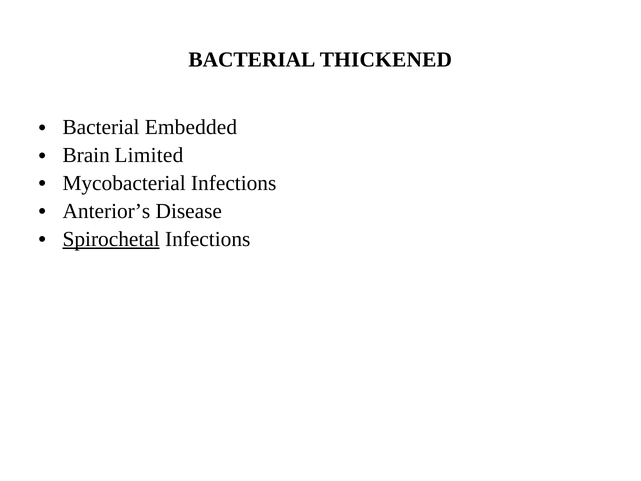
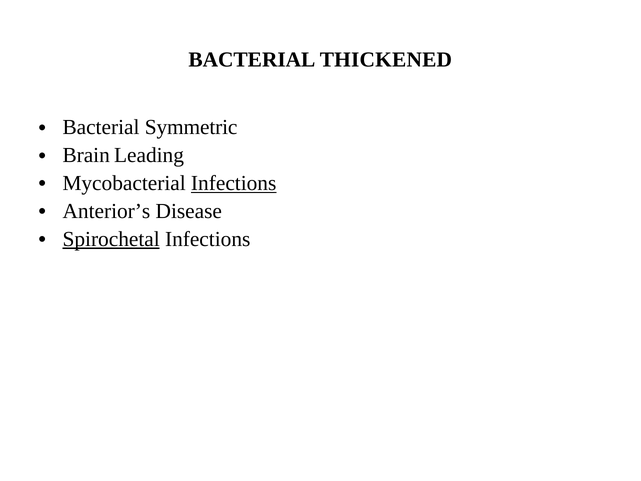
Embedded: Embedded -> Symmetric
Limited: Limited -> Leading
Infections at (234, 183) underline: none -> present
